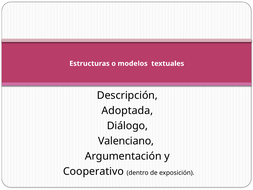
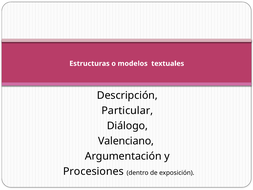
Adoptada: Adoptada -> Particular
Cooperativo: Cooperativo -> Procesiones
